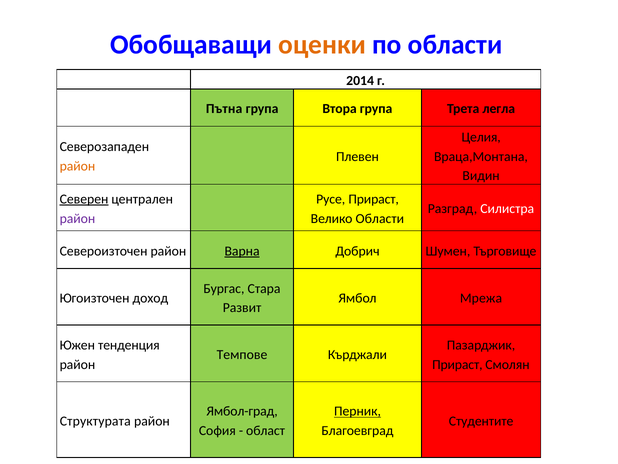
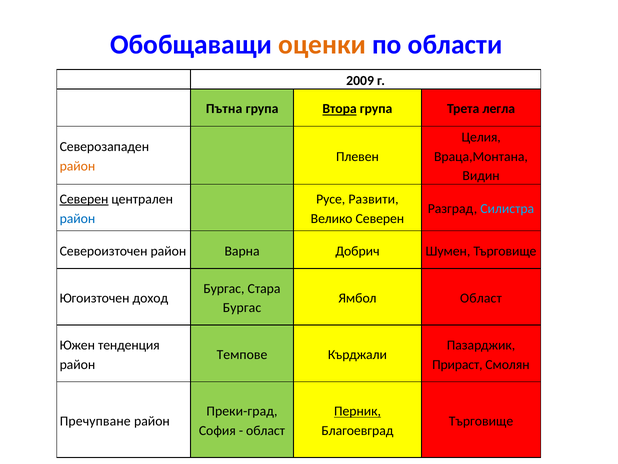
2014: 2014 -> 2009
Втора underline: none -> present
Русе Прираст: Прираст -> Развити
Силистра colour: white -> light blue
район at (77, 218) colour: purple -> blue
Велико Области: Области -> Северен
Варна underline: present -> none
Ямбол Мрежа: Мрежа -> Област
Развит at (242, 308): Развит -> Бургас
Ямбол-град: Ямбол-град -> Преки-град
Структурата: Структурата -> Пречупване
Студентите at (481, 421): Студентите -> Търговище
